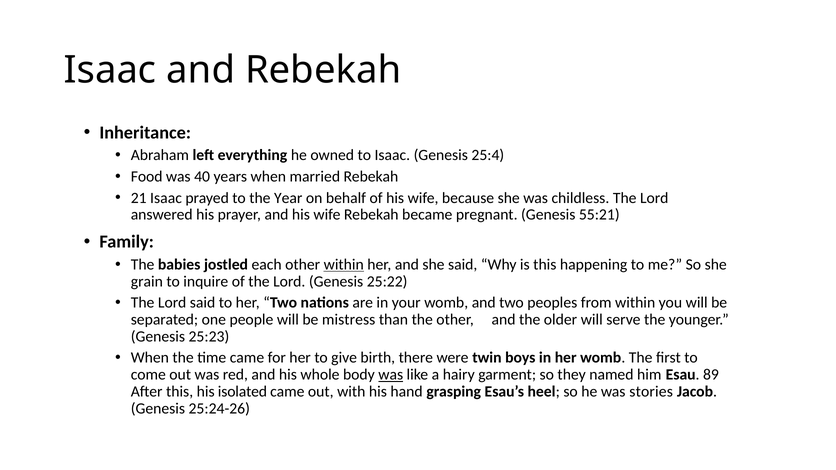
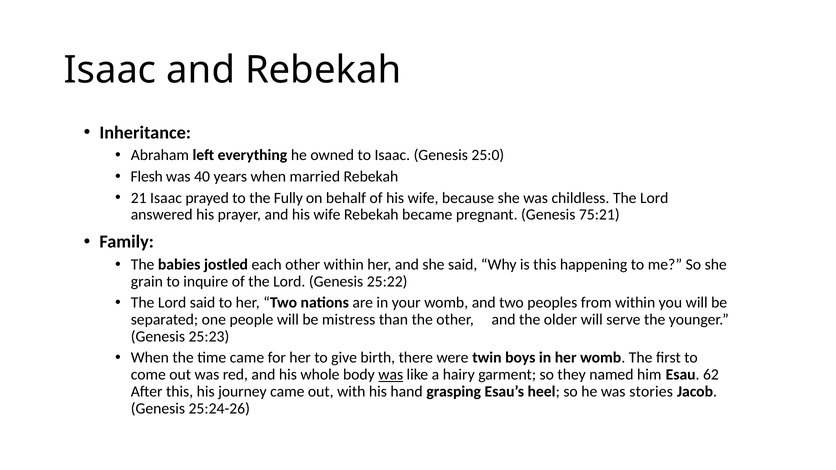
25:4: 25:4 -> 25:0
Food: Food -> Flesh
Year: Year -> Fully
55:21: 55:21 -> 75:21
within at (344, 265) underline: present -> none
89: 89 -> 62
isolated: isolated -> journey
